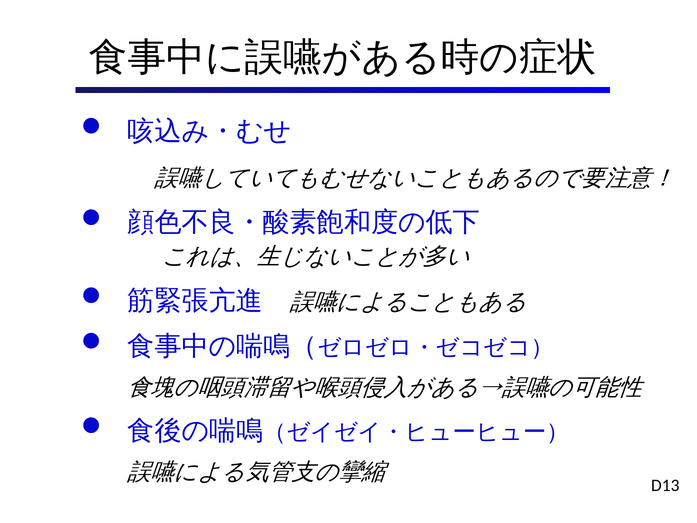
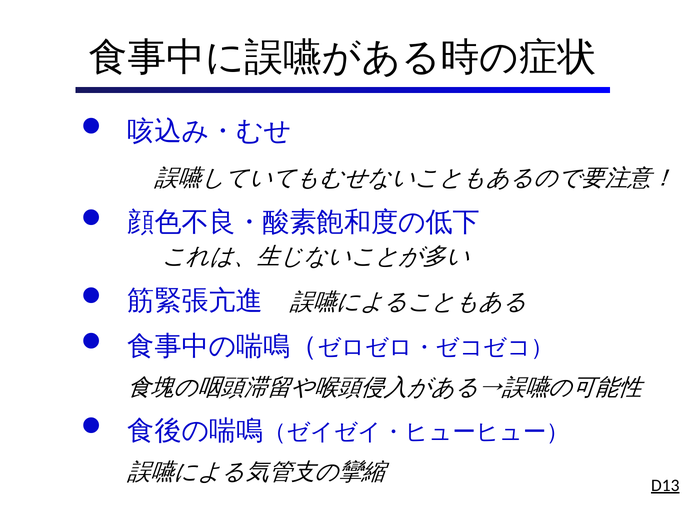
D13 underline: none -> present
